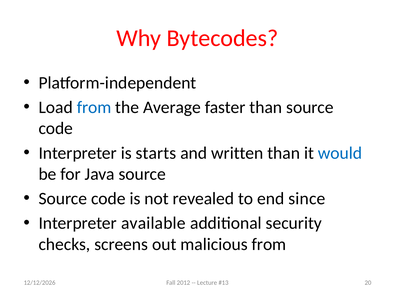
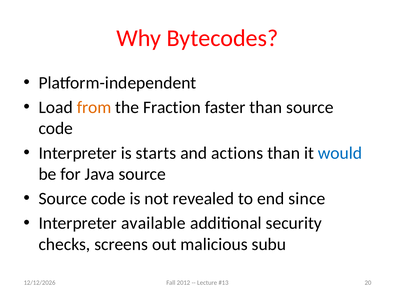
from at (94, 107) colour: blue -> orange
Average: Average -> Fraction
written: written -> actions
malicious from: from -> subu
